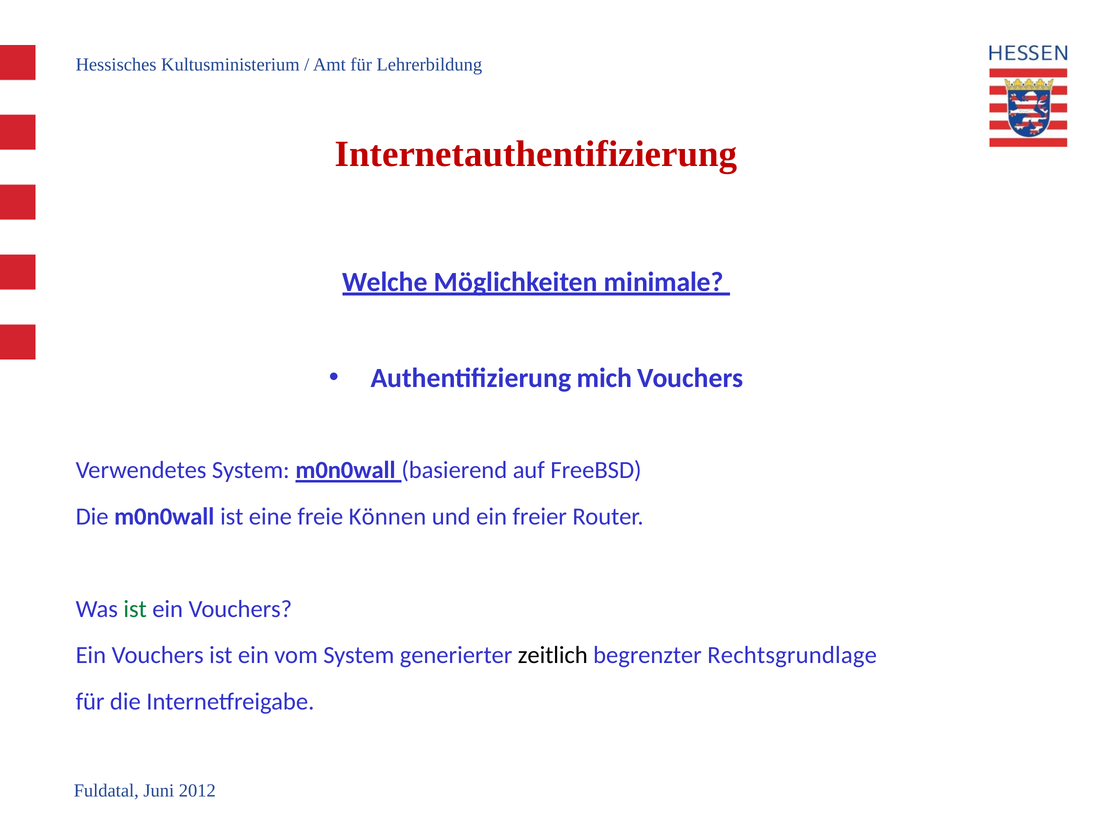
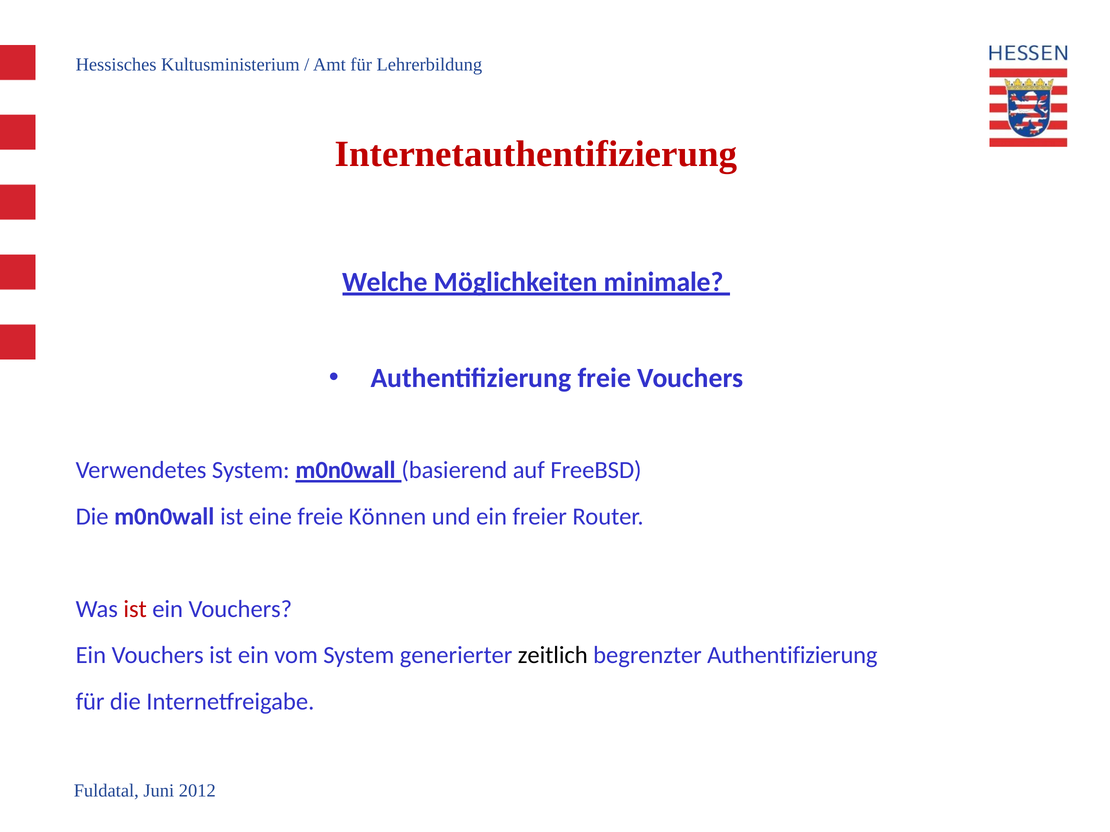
Authentifizierung mich: mich -> freie
ist at (135, 609) colour: green -> red
begrenzter Rechtsgrundlage: Rechtsgrundlage -> Authentifizierung
